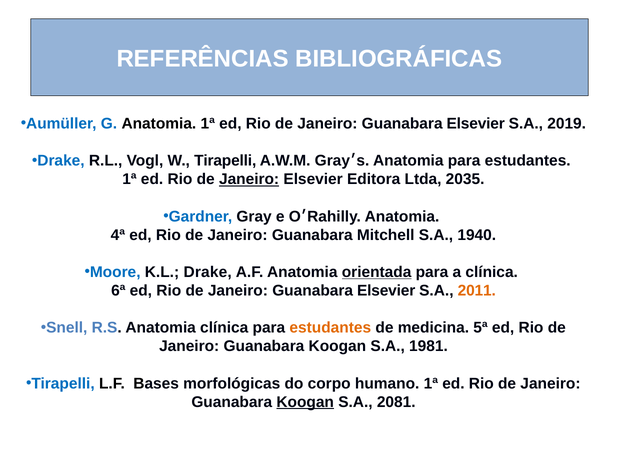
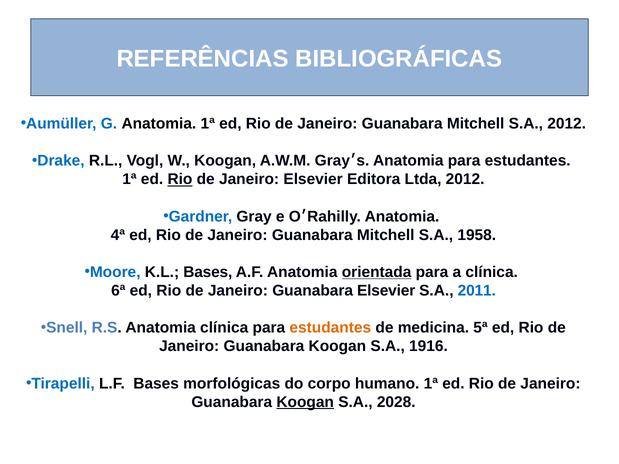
Elsevier at (476, 124): Elsevier -> Mitchell
S.A 2019: 2019 -> 2012
W Tirapelli: Tirapelli -> Koogan
Rio at (180, 179) underline: none -> present
Janeiro at (249, 179) underline: present -> none
Ltda 2035: 2035 -> 2012
1940: 1940 -> 1958
K.L Drake: Drake -> Bases
2011 colour: orange -> blue
1981: 1981 -> 1916
2081: 2081 -> 2028
